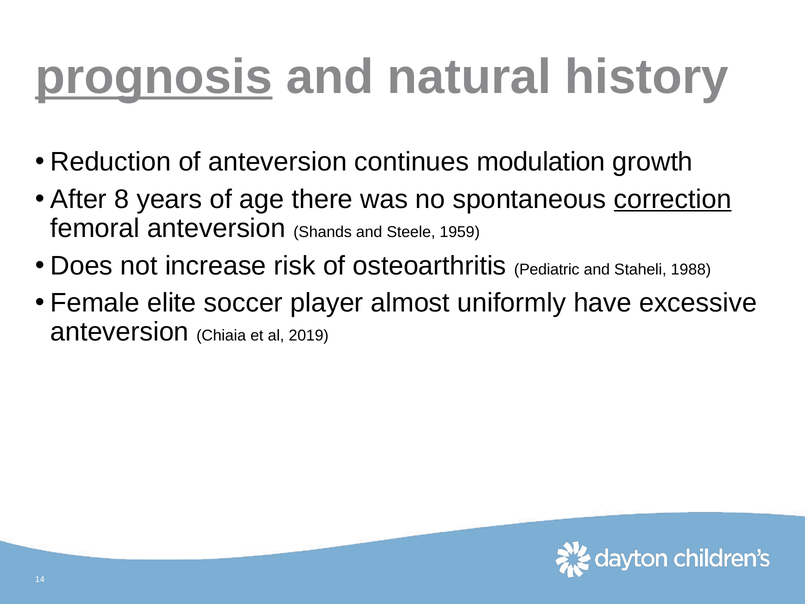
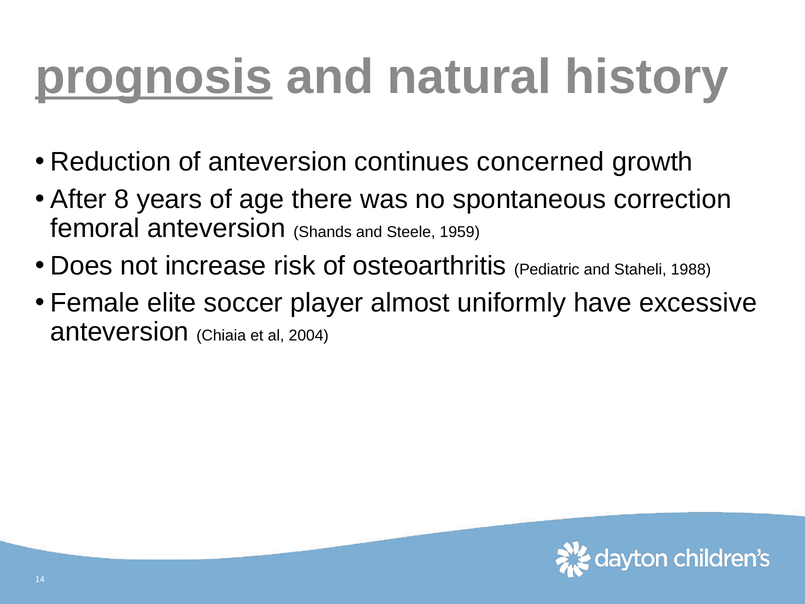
modulation: modulation -> concerned
correction underline: present -> none
2019: 2019 -> 2004
